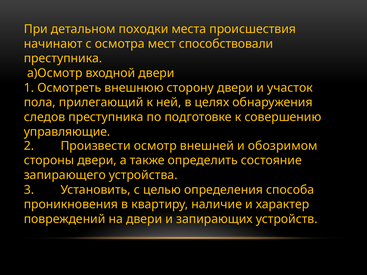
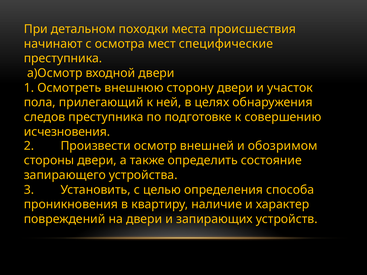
способствовали: способствовали -> специфические
управляющие: управляющие -> исчезновения
